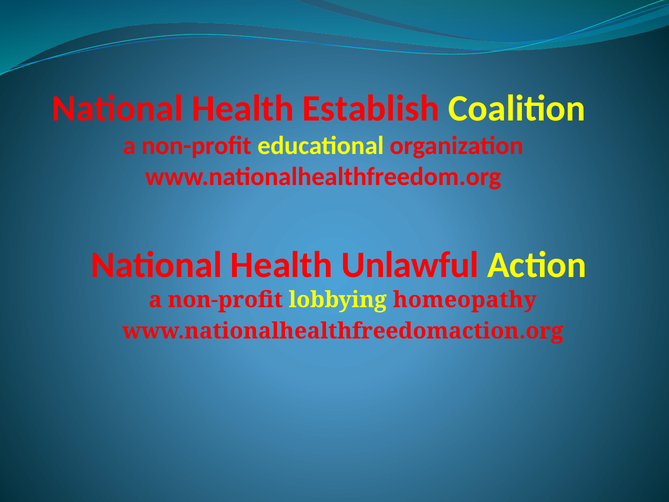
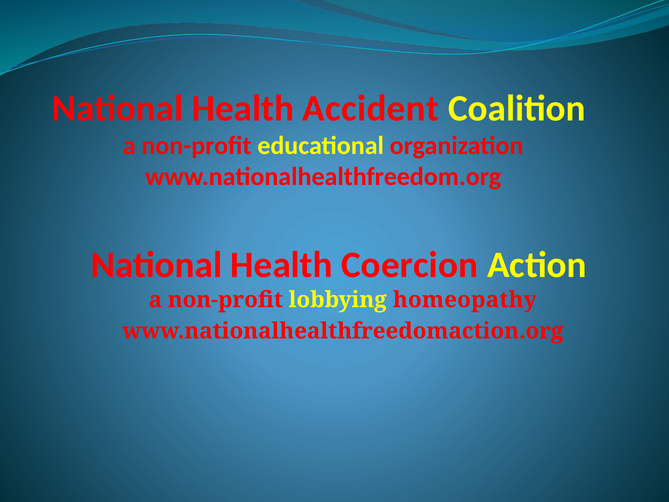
Establish: Establish -> Accident
Unlawful: Unlawful -> Coercion
